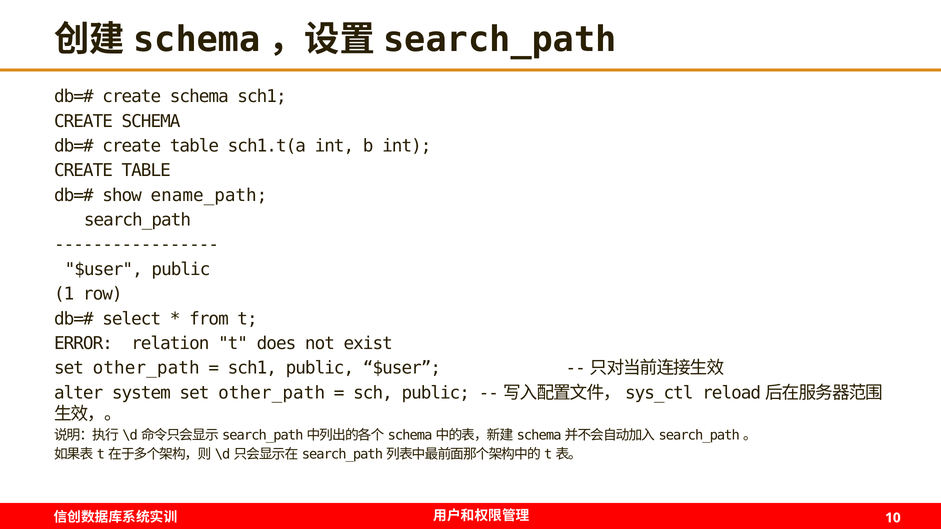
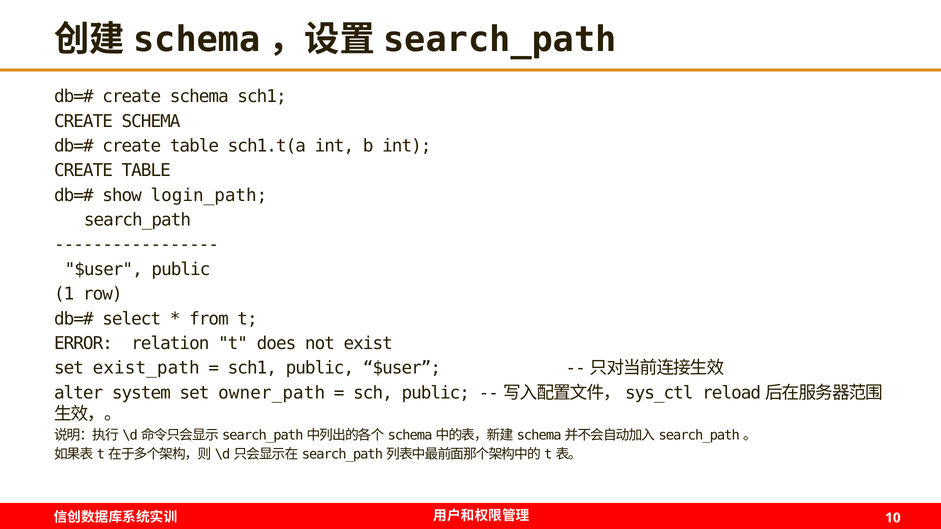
ename_path: ename_path -> login_path
other_path at (146, 368): other_path -> exist_path
system set other_path: other_path -> owner_path
